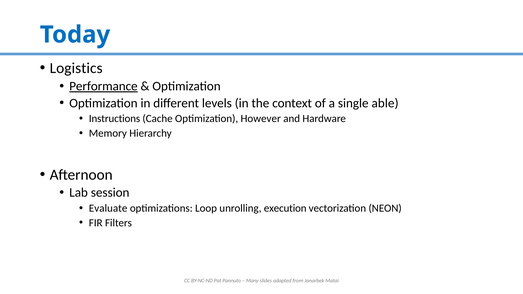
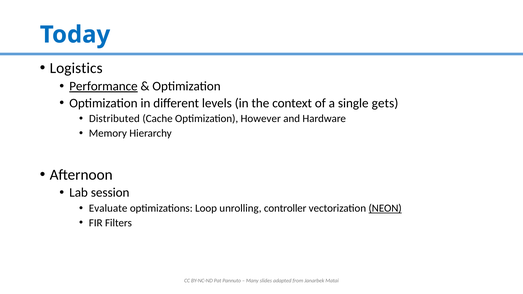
able: able -> gets
Instructions: Instructions -> Distributed
execution: execution -> controller
NEON underline: none -> present
